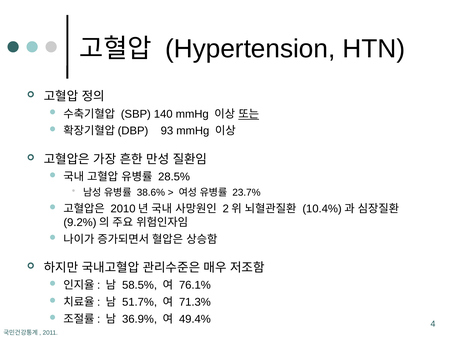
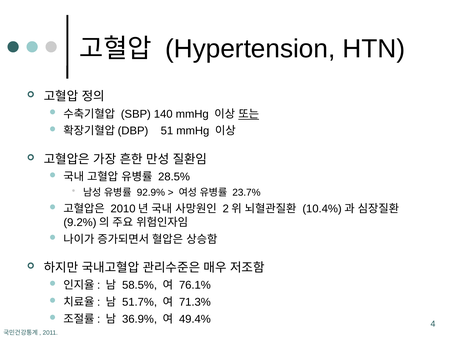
93: 93 -> 51
38.6%: 38.6% -> 92.9%
